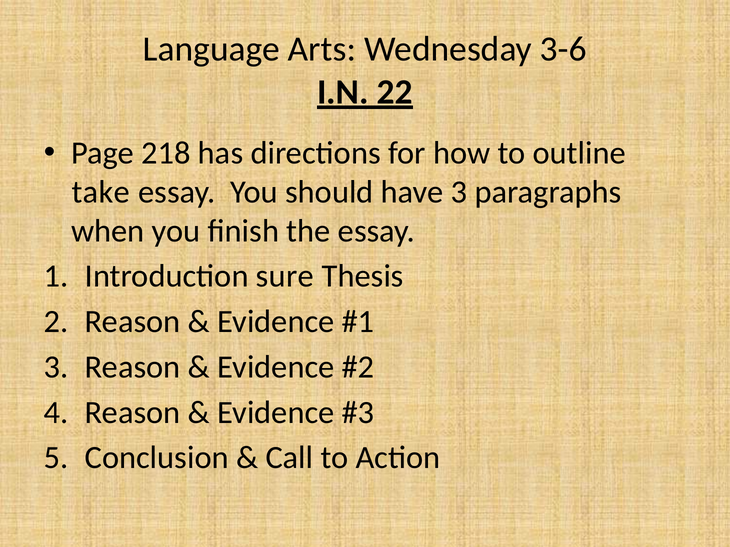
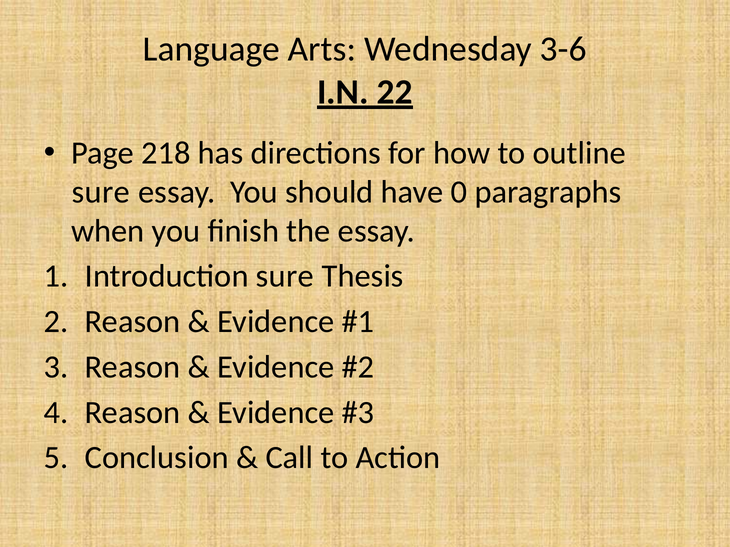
take at (101, 192): take -> sure
have 3: 3 -> 0
